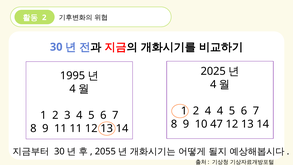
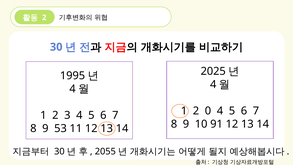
2 4: 4 -> 0
47: 47 -> 91
9 11: 11 -> 53
